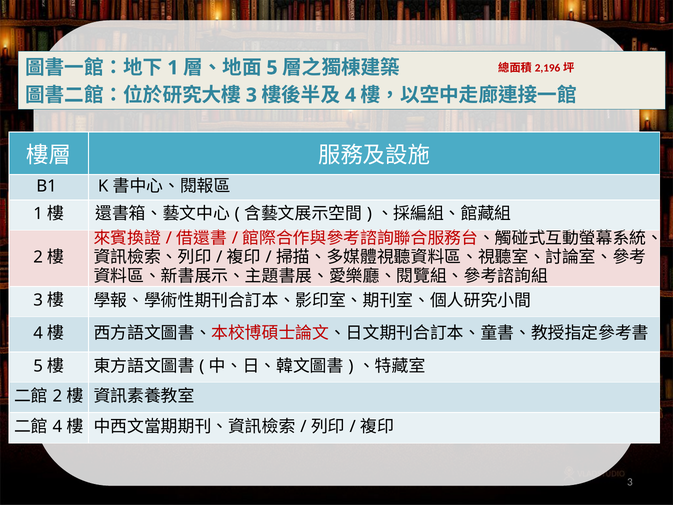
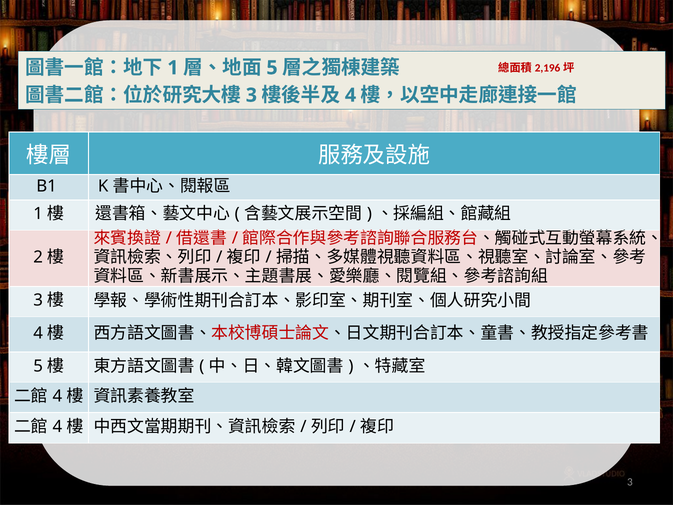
2 at (57, 396): 2 -> 4
